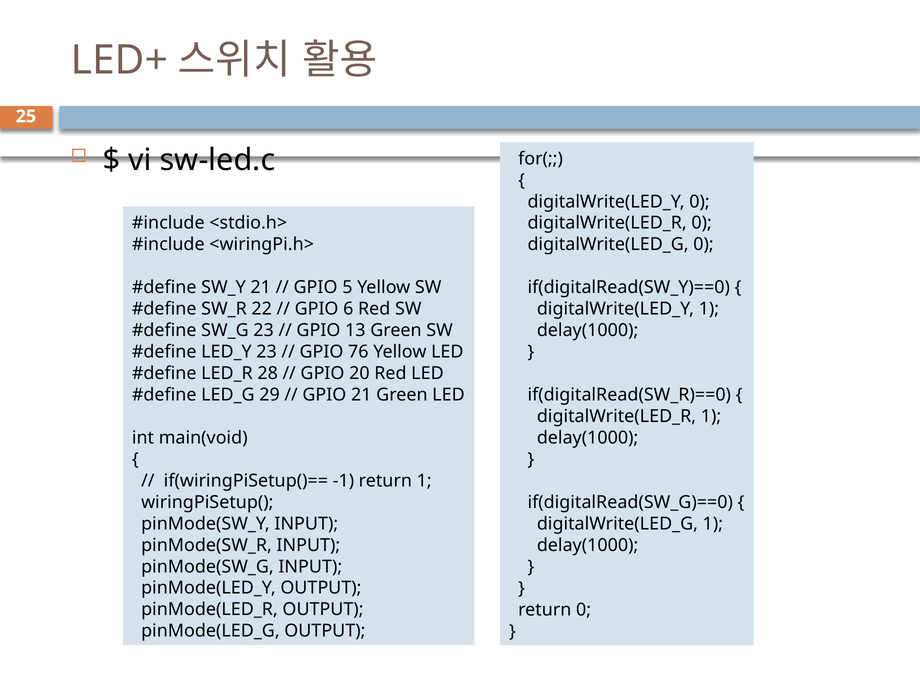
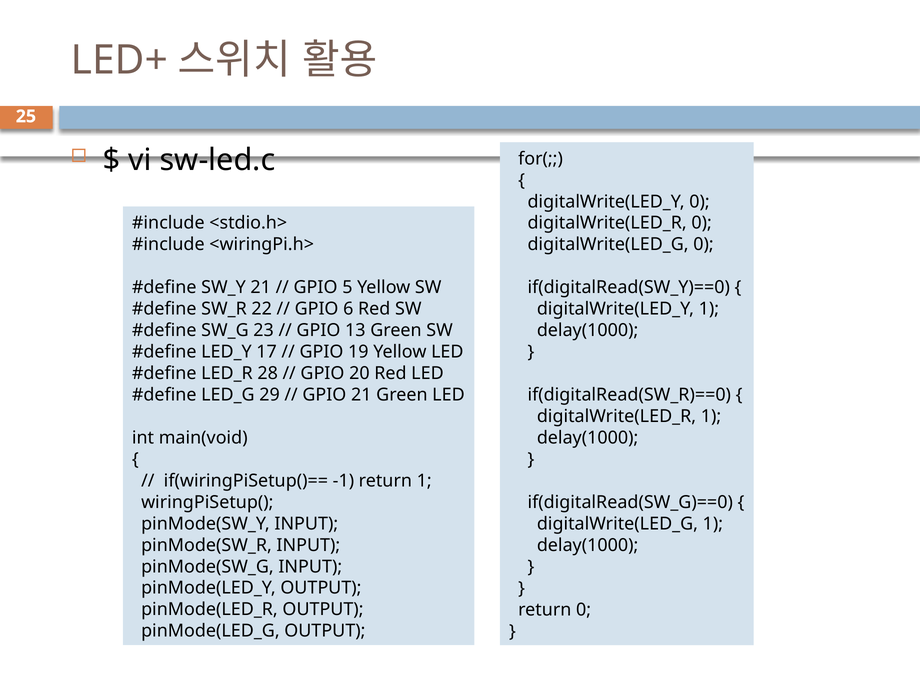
LED_Y 23: 23 -> 17
76: 76 -> 19
